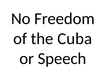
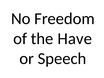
Cuba: Cuba -> Have
